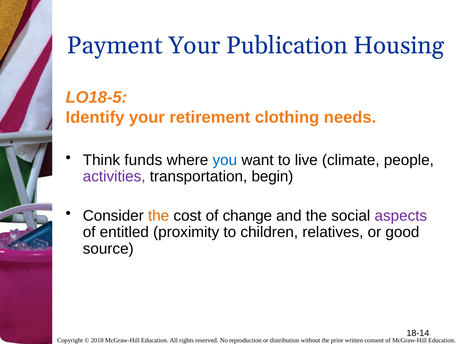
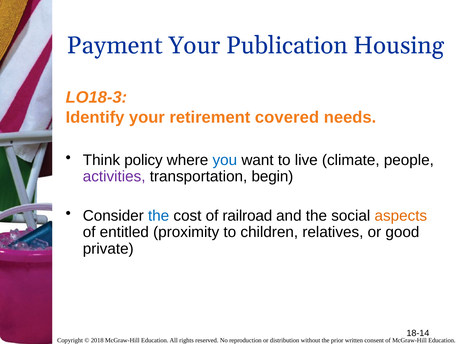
LO18-5: LO18-5 -> LO18-3
clothing: clothing -> covered
funds: funds -> policy
the at (159, 215) colour: orange -> blue
change: change -> railroad
aspects colour: purple -> orange
source: source -> private
